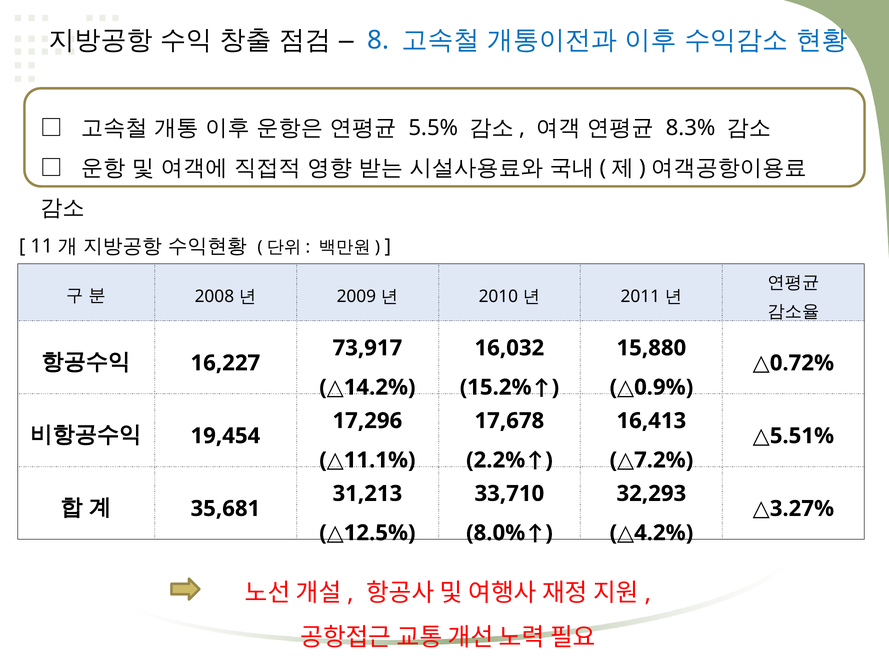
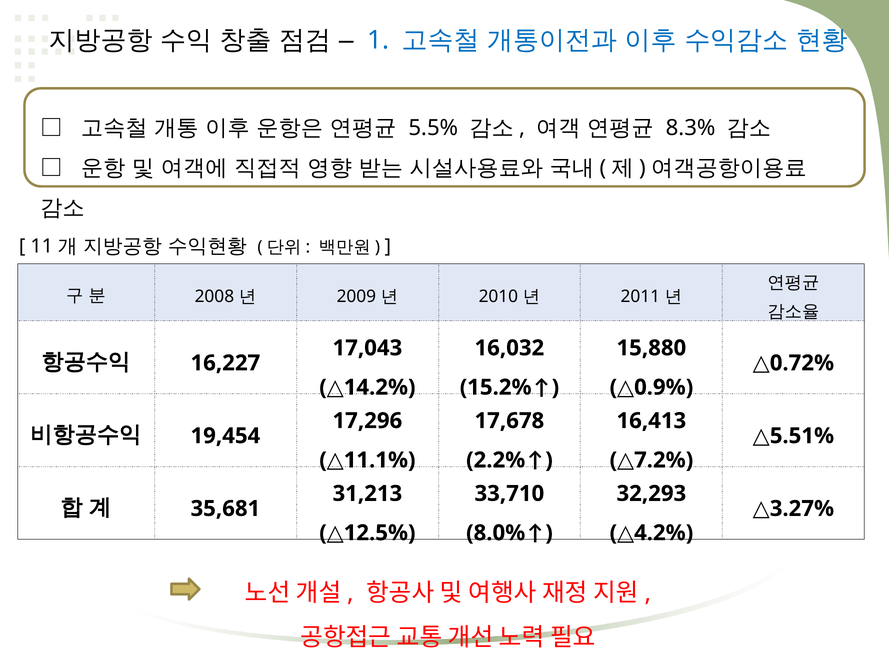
8: 8 -> 1
73,917: 73,917 -> 17,043
